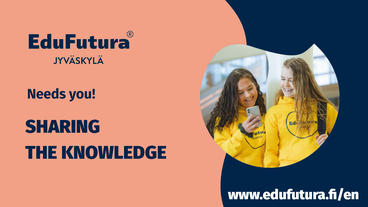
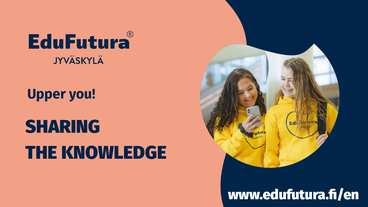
Needs: Needs -> Upper
